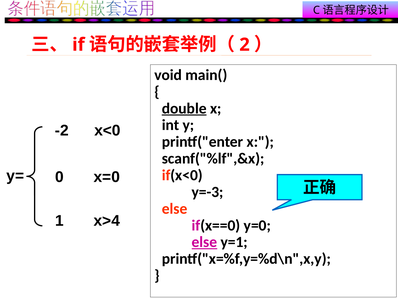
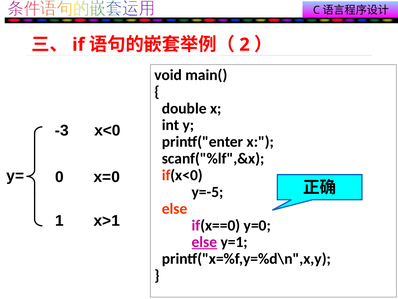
double underline: present -> none
-2: -2 -> -3
y=-3: y=-3 -> y=-5
x>4: x>4 -> x>1
